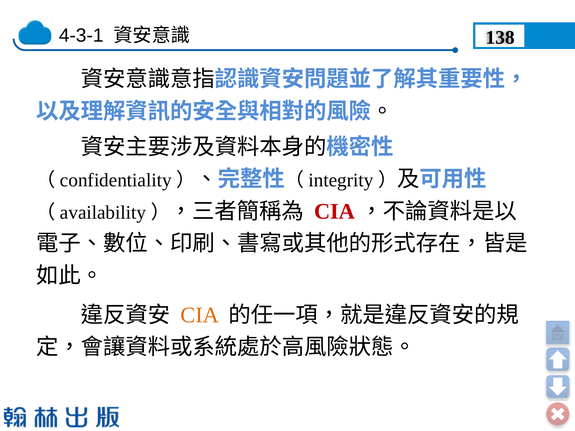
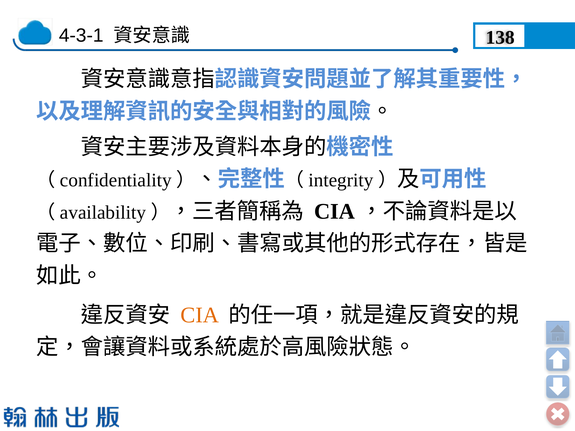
CIA at (335, 212) colour: red -> black
